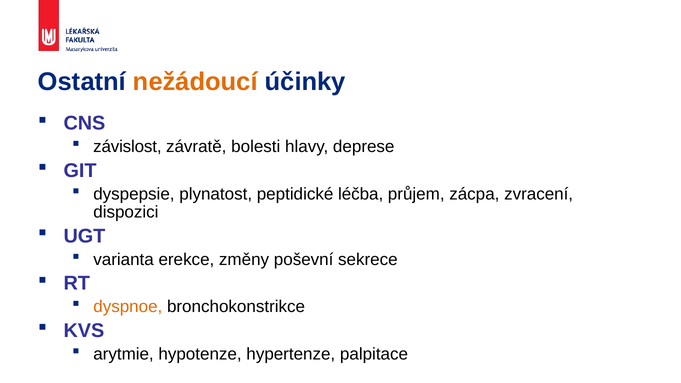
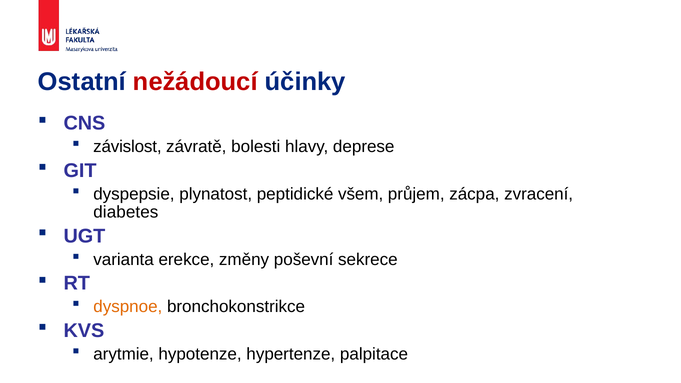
nežádoucí colour: orange -> red
léčba: léčba -> všem
dispozici: dispozici -> diabetes
